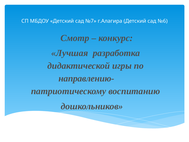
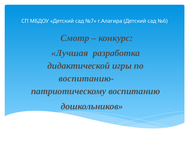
направлению-: направлению- -> воспитанию-
